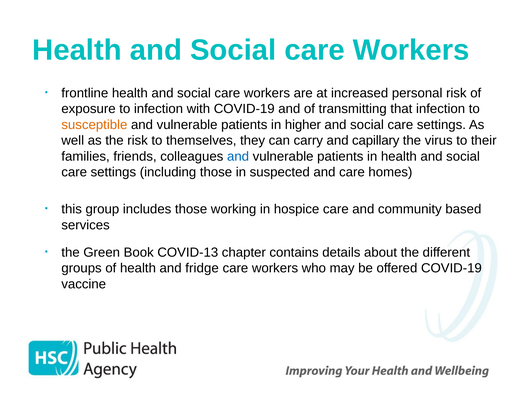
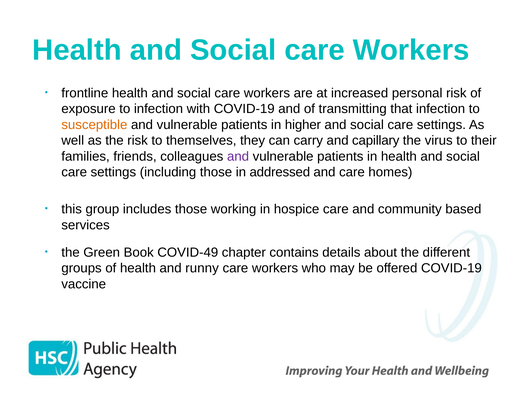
and at (238, 156) colour: blue -> purple
suspected: suspected -> addressed
COVID-13: COVID-13 -> COVID-49
fridge: fridge -> runny
